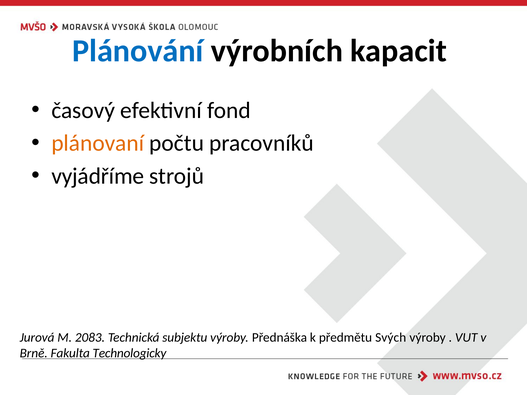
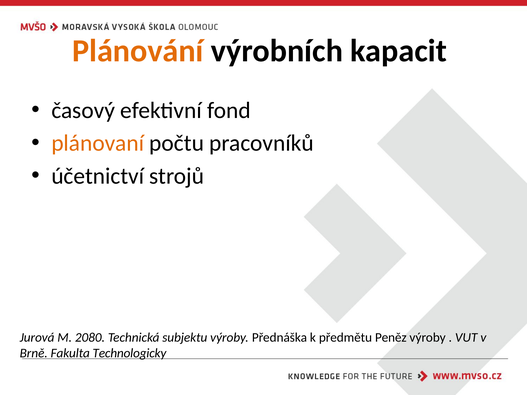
Plánování colour: blue -> orange
vyjádříme: vyjádříme -> účetnictví
2083: 2083 -> 2080
Svých: Svých -> Peněz
